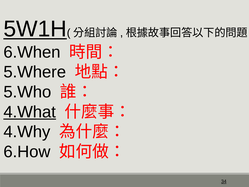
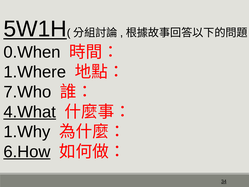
6.When: 6.When -> 0.When
5.Where: 5.Where -> 1.Where
5.Who: 5.Who -> 7.Who
4.Why: 4.Why -> 1.Why
6.How underline: none -> present
